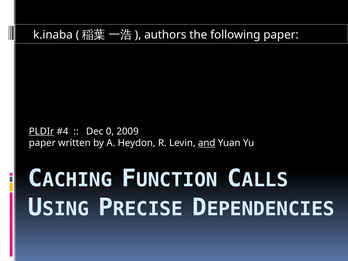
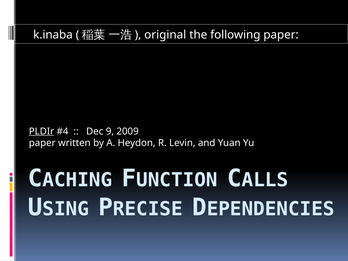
authors: authors -> original
0: 0 -> 9
and underline: present -> none
